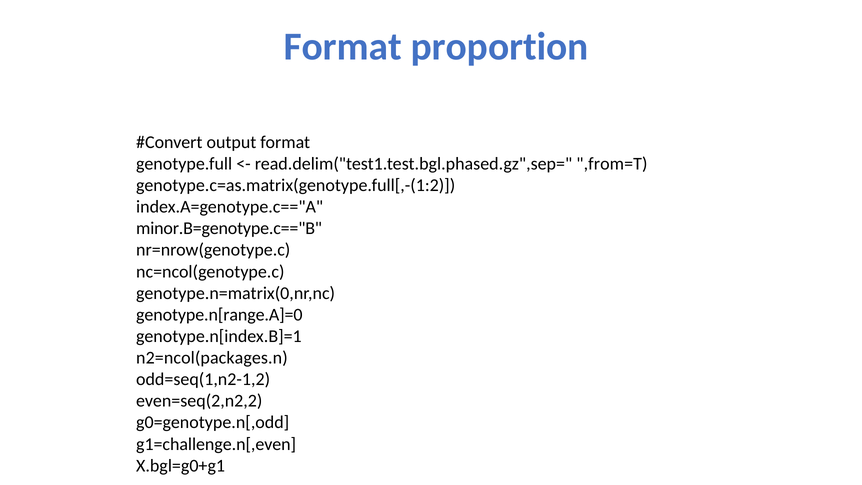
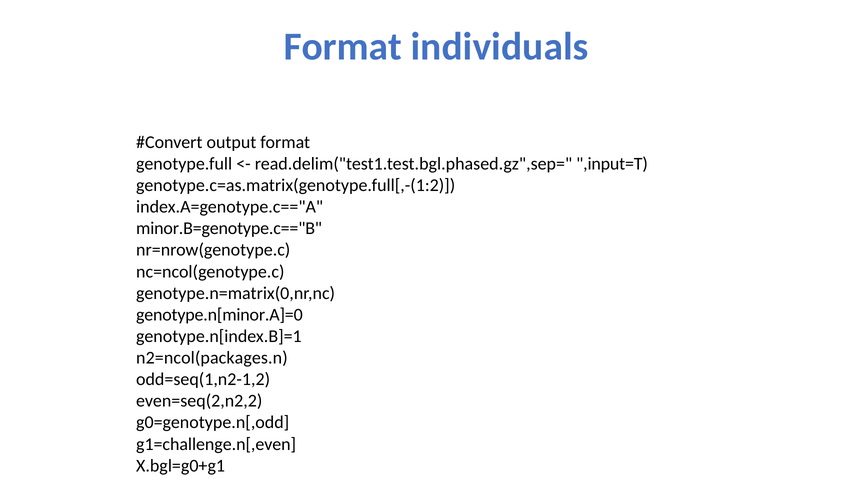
proportion: proportion -> individuals
,from=T: ,from=T -> ,input=T
genotype.n[range.A]=0: genotype.n[range.A]=0 -> genotype.n[minor.A]=0
